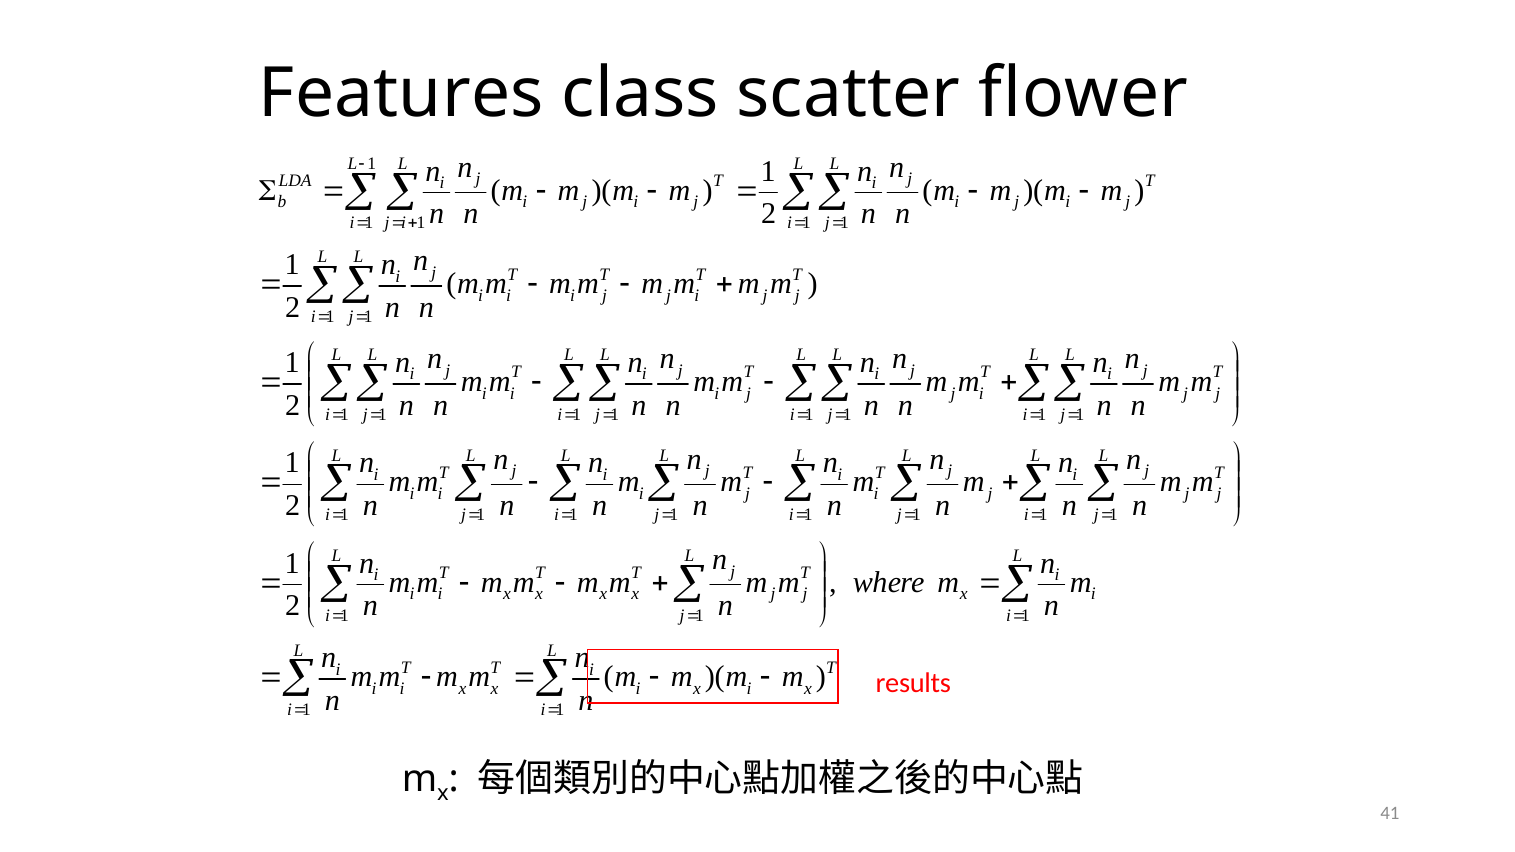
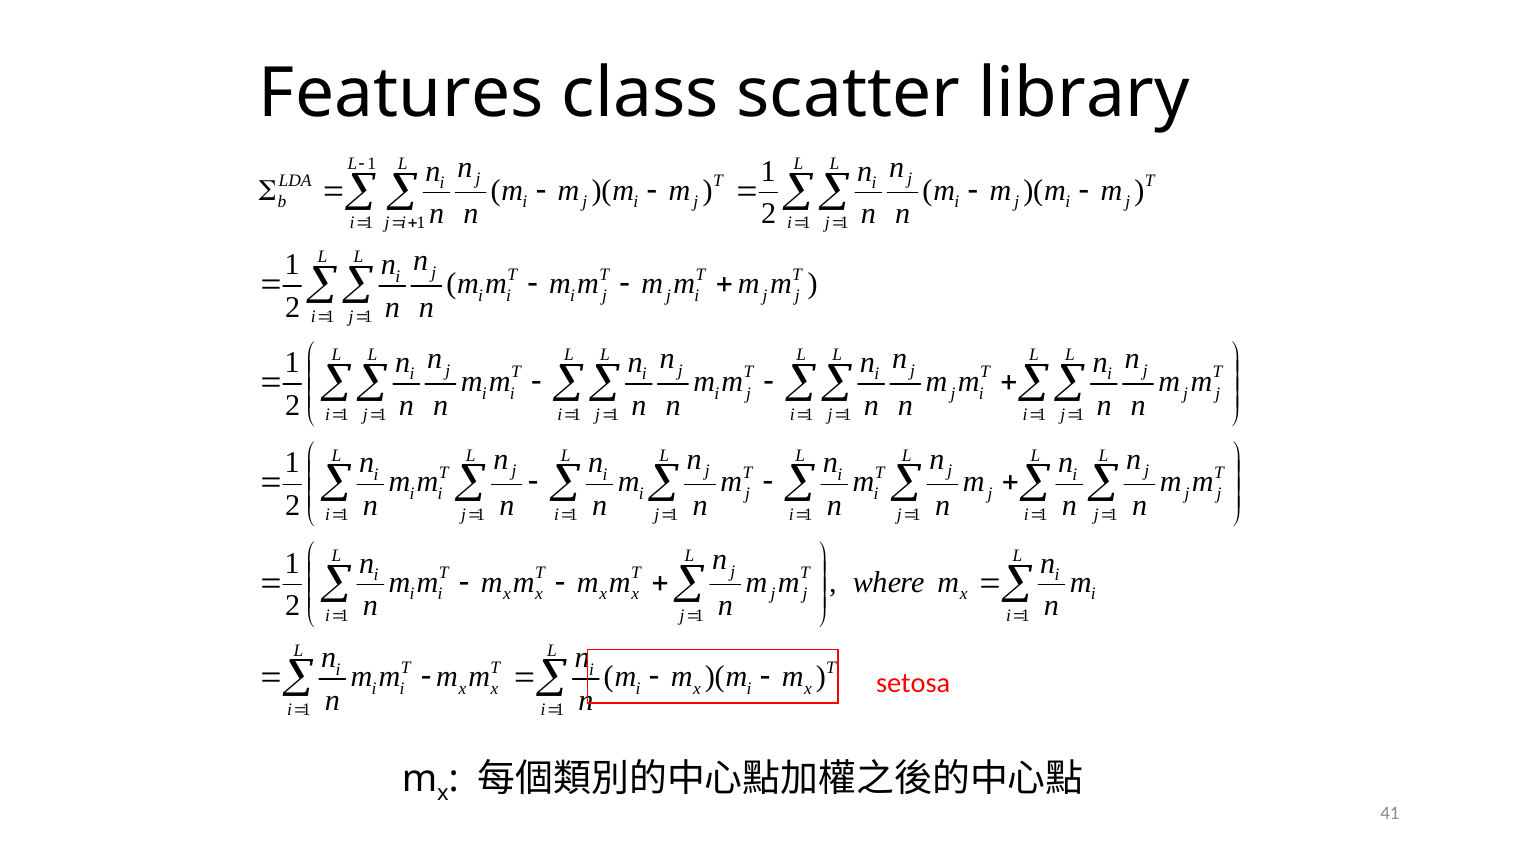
flower: flower -> library
results: results -> setosa
